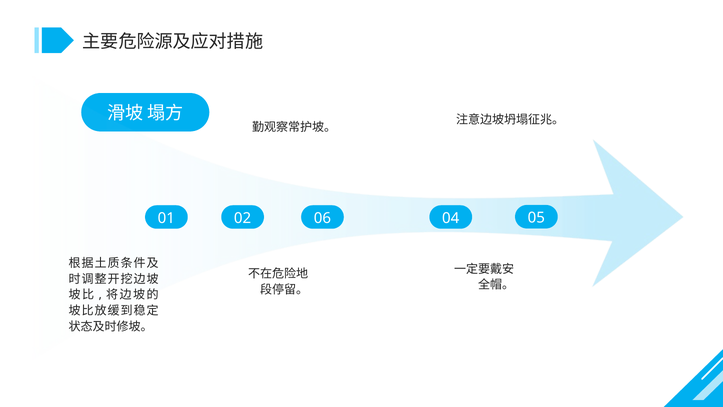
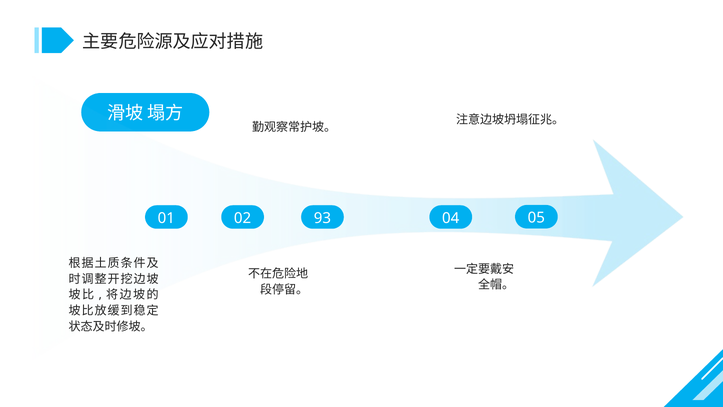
06: 06 -> 93
